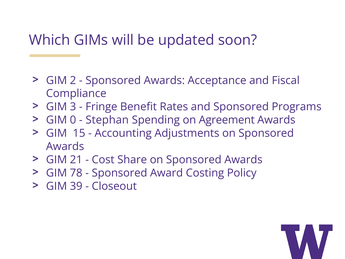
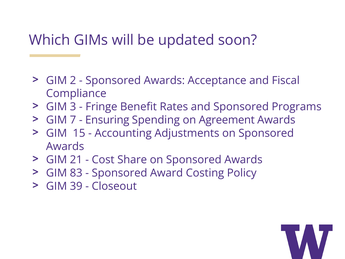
0: 0 -> 7
Stephan: Stephan -> Ensuring
78: 78 -> 83
